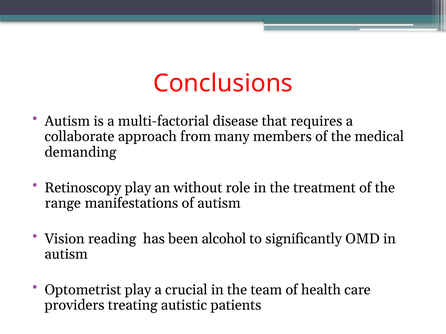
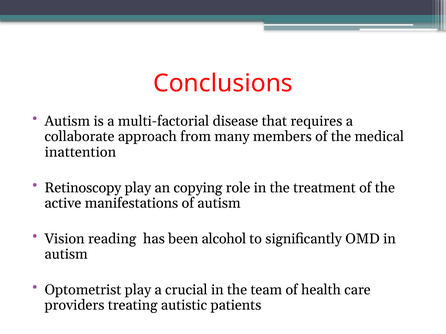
demanding: demanding -> inattention
without: without -> copying
range: range -> active
